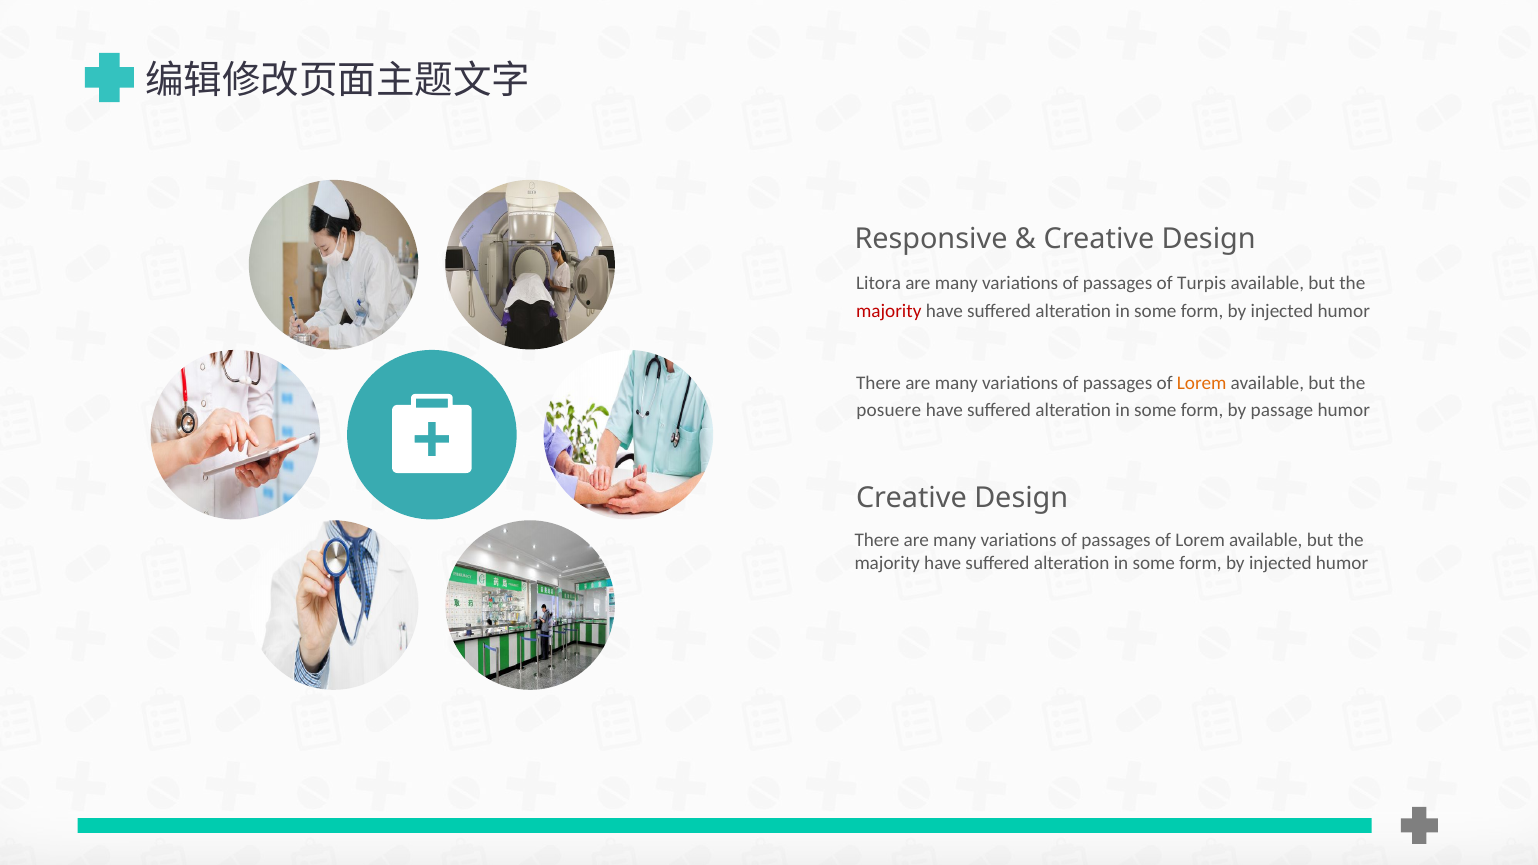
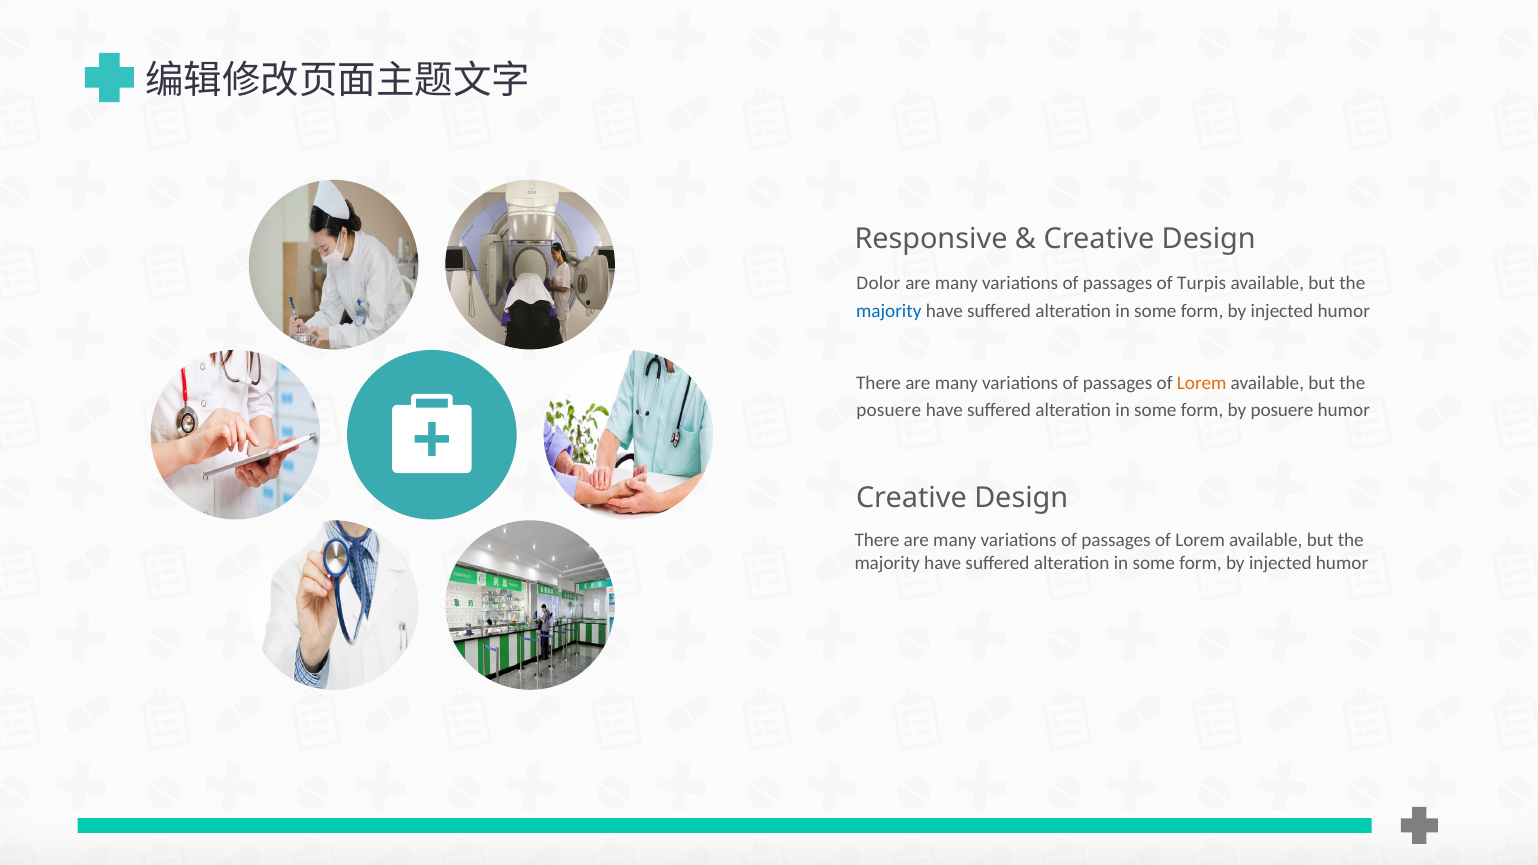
Litora: Litora -> Dolor
majority at (889, 311) colour: red -> blue
by passage: passage -> posuere
